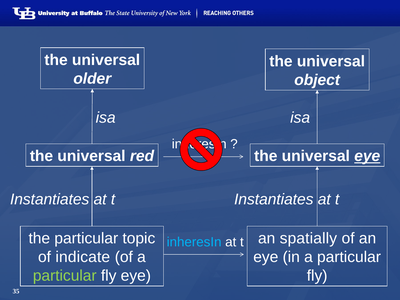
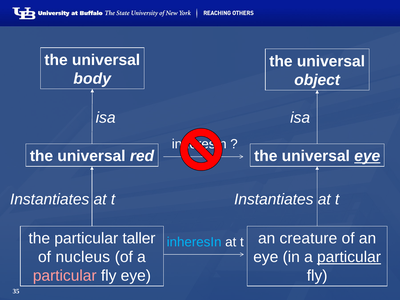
older: older -> body
topic: topic -> taller
spatially: spatially -> creature
indicate: indicate -> nucleus
particular at (349, 257) underline: none -> present
particular at (65, 276) colour: light green -> pink
